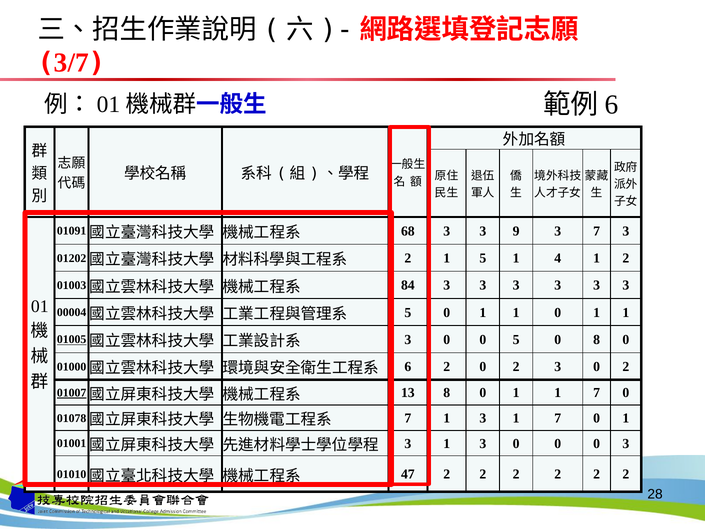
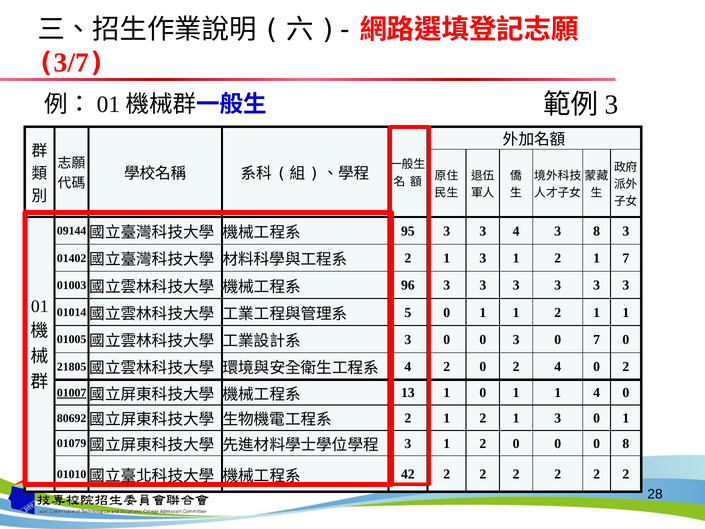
6 at (612, 105): 6 -> 3
01091: 01091 -> 09144
68: 68 -> 95
3 9: 9 -> 4
3 7: 7 -> 8
01202: 01202 -> 01402
5 at (483, 258): 5 -> 3
4 at (558, 258): 4 -> 2
1 2: 2 -> 7
84: 84 -> 96
00004: 00004 -> 01014
1 1 0: 0 -> 2
01005 underline: present -> none
0 5: 5 -> 3
0 8: 8 -> 7
01000: 01000 -> 21805
6 at (408, 367): 6 -> 4
2 3: 3 -> 4
13 8: 8 -> 1
1 1 7: 7 -> 4
01078: 01078 -> 80692
7 at (408, 418): 7 -> 2
3 at (483, 418): 3 -> 2
7 at (558, 418): 7 -> 3
01001: 01001 -> 01079
3 at (483, 443): 3 -> 2
0 3: 3 -> 8
47: 47 -> 42
